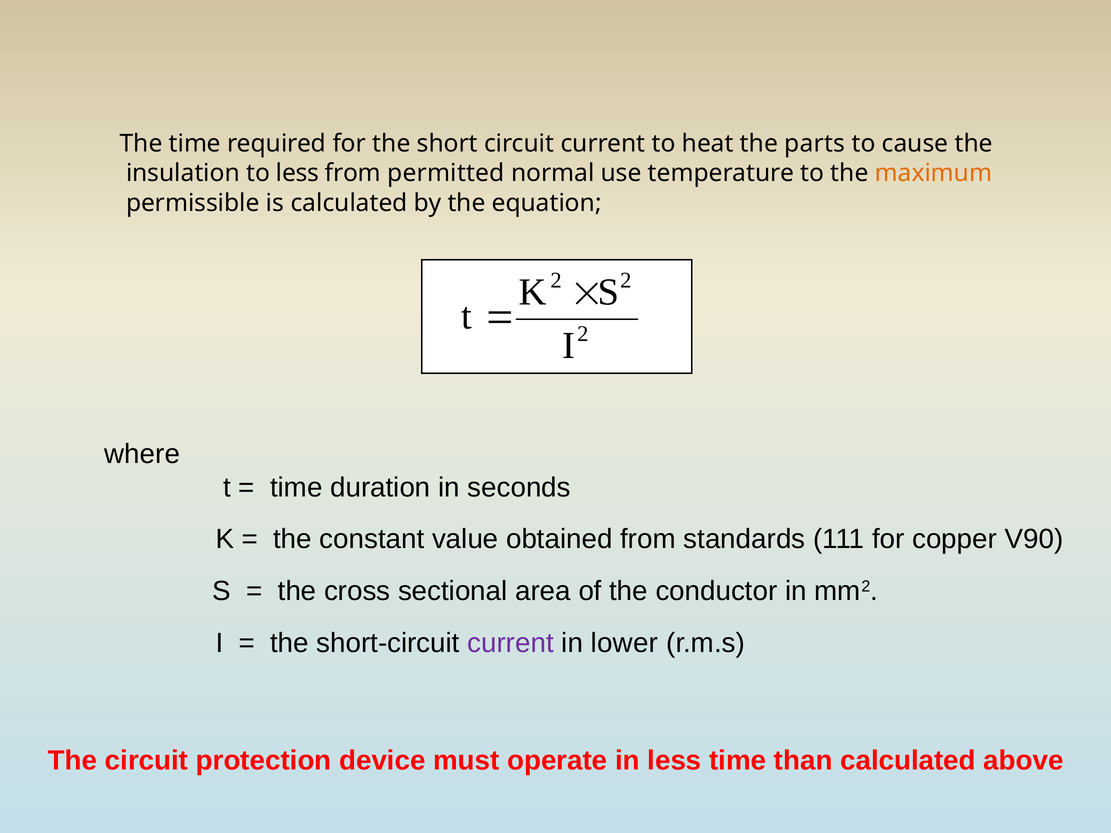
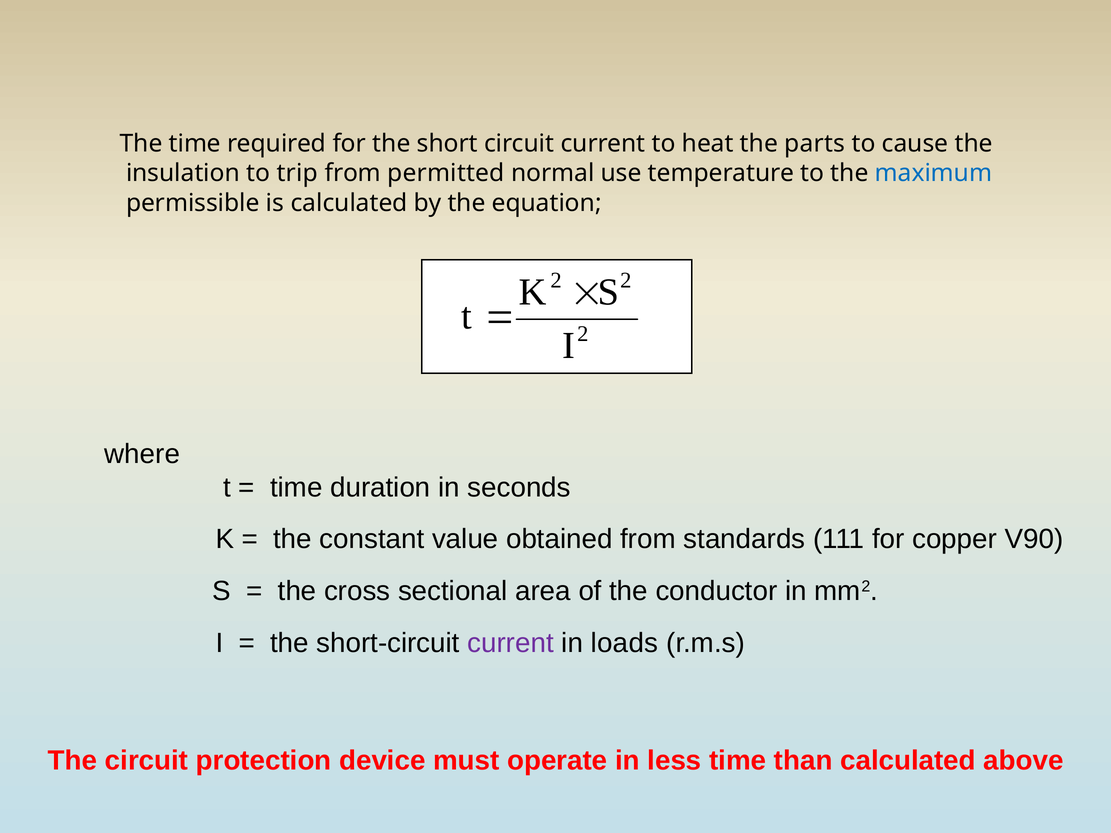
to less: less -> trip
maximum colour: orange -> blue
lower: lower -> loads
